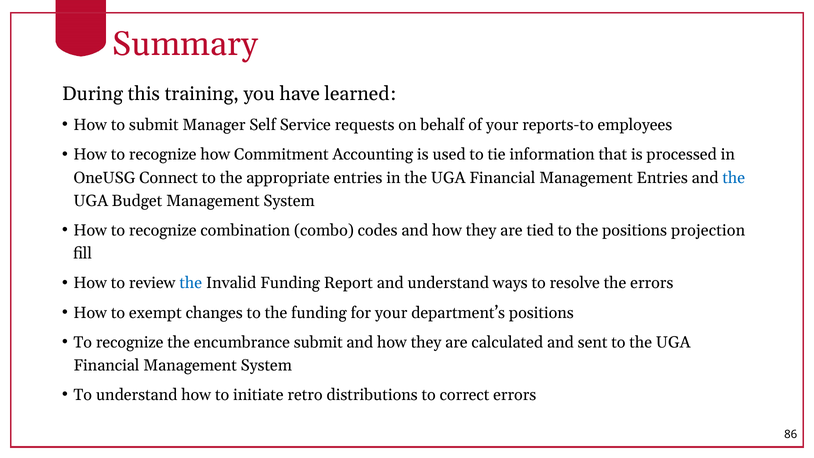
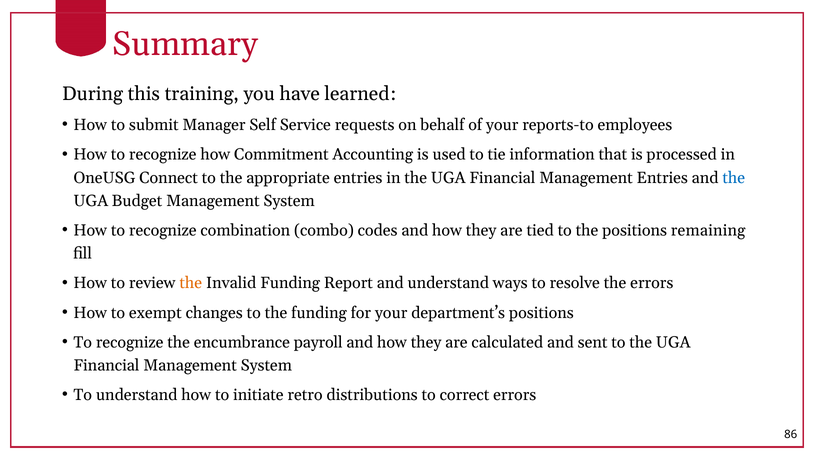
projection: projection -> remaining
the at (191, 283) colour: blue -> orange
encumbrance submit: submit -> payroll
